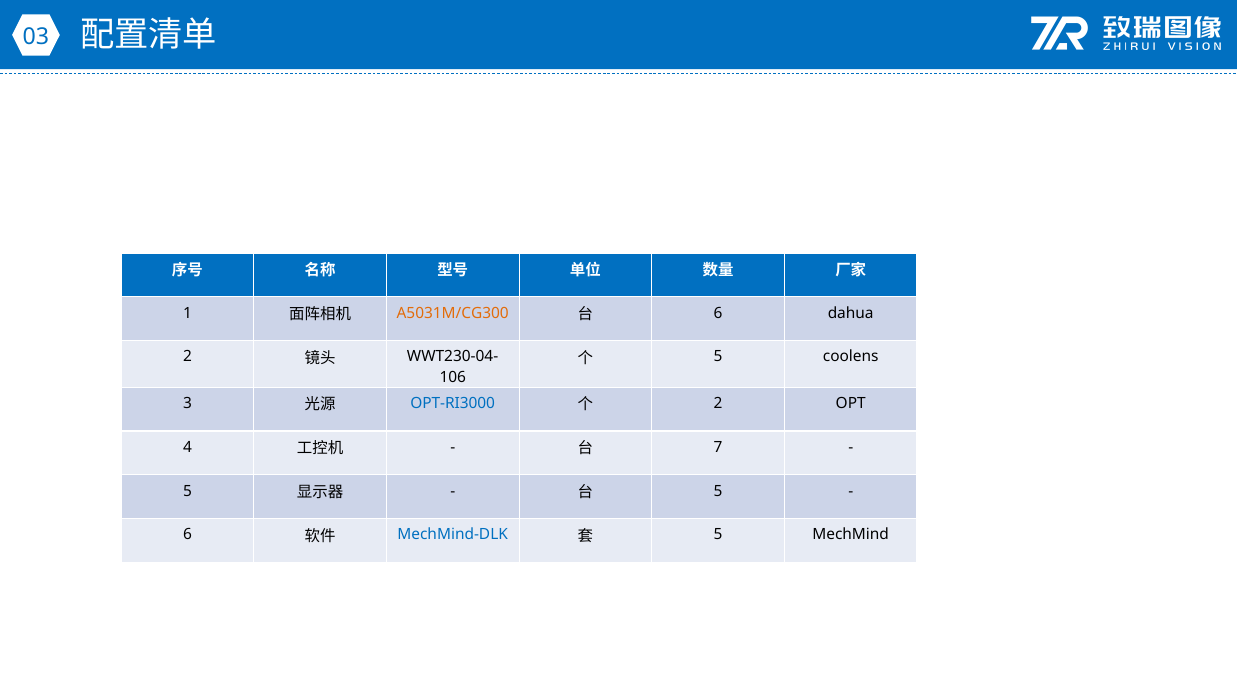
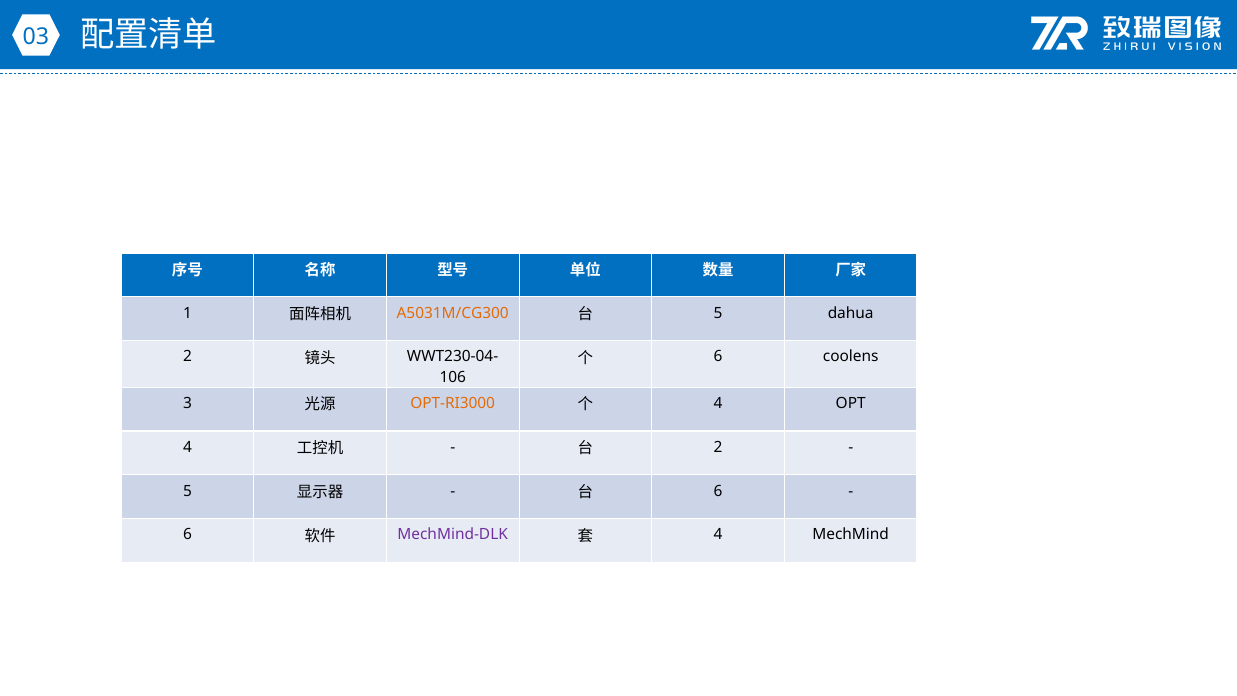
6 at (718, 313): 6 -> 5
5 at (718, 357): 5 -> 6
OPT-RI3000 colour: blue -> orange
2 at (718, 403): 2 -> 4
7 at (718, 447): 7 -> 2
5 at (718, 491): 5 -> 6
MechMind-DLK colour: blue -> purple
5 at (718, 535): 5 -> 4
